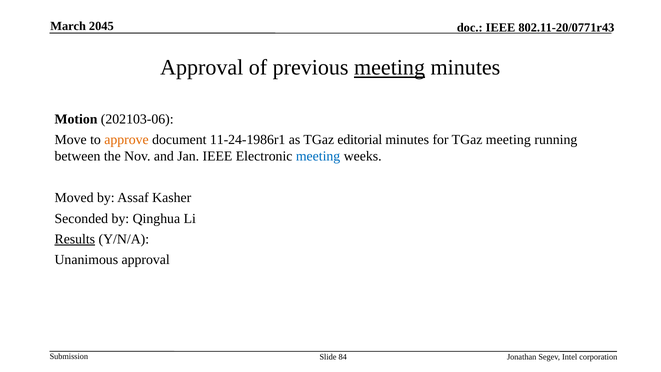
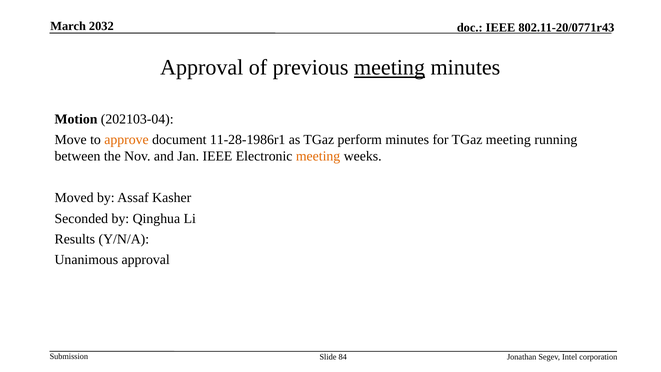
2045: 2045 -> 2032
202103-06: 202103-06 -> 202103-04
11-24-1986r1: 11-24-1986r1 -> 11-28-1986r1
editorial: editorial -> perform
meeting at (318, 156) colour: blue -> orange
Results underline: present -> none
